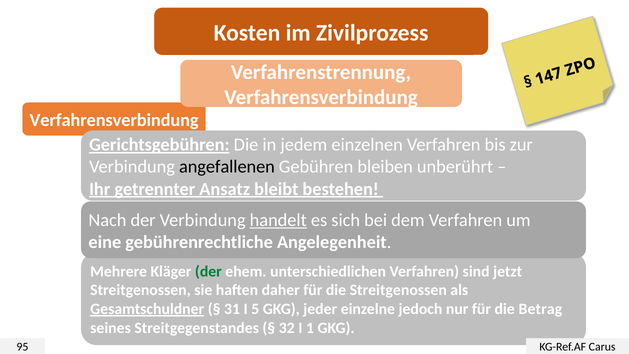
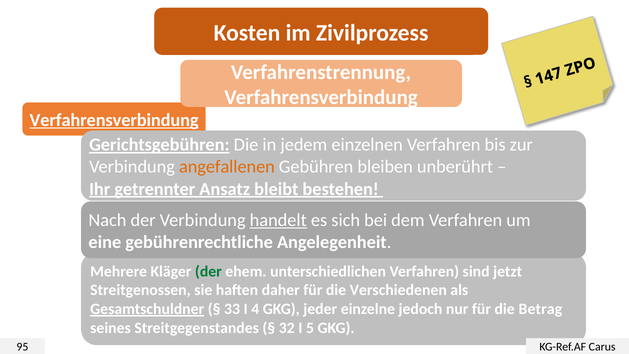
Verfahrensverbindung at (114, 120) underline: none -> present
angefallenen colour: black -> orange
die Streitgenossen: Streitgenossen -> Verschiedenen
31: 31 -> 33
I 5: 5 -> 4
I 1: 1 -> 5
